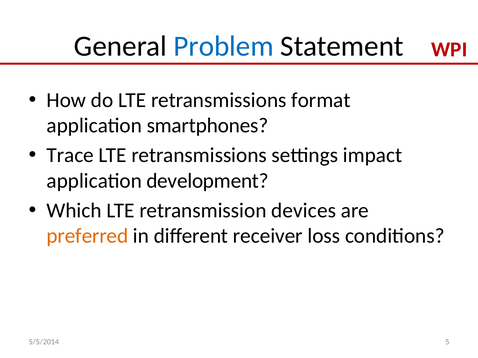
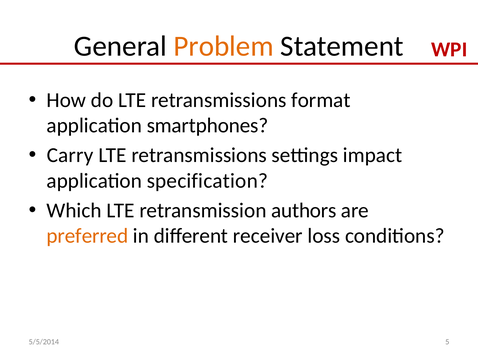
Problem colour: blue -> orange
Trace: Trace -> Carry
development: development -> specification
devices: devices -> authors
